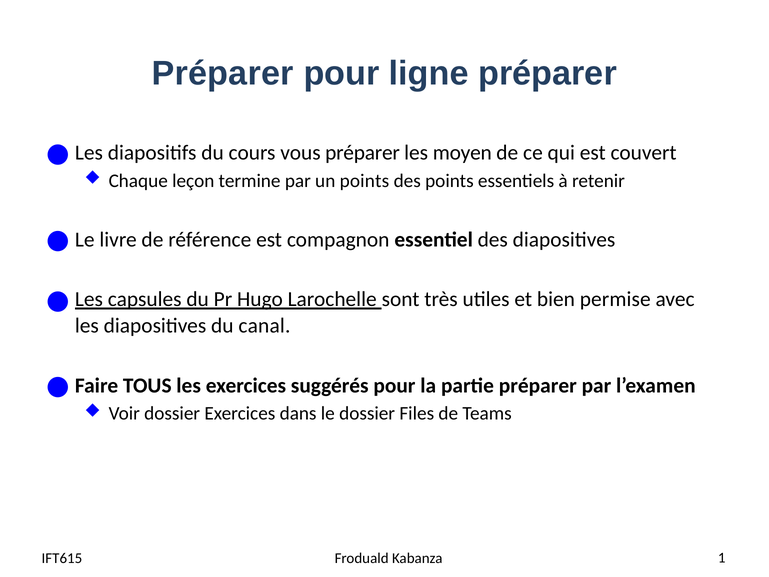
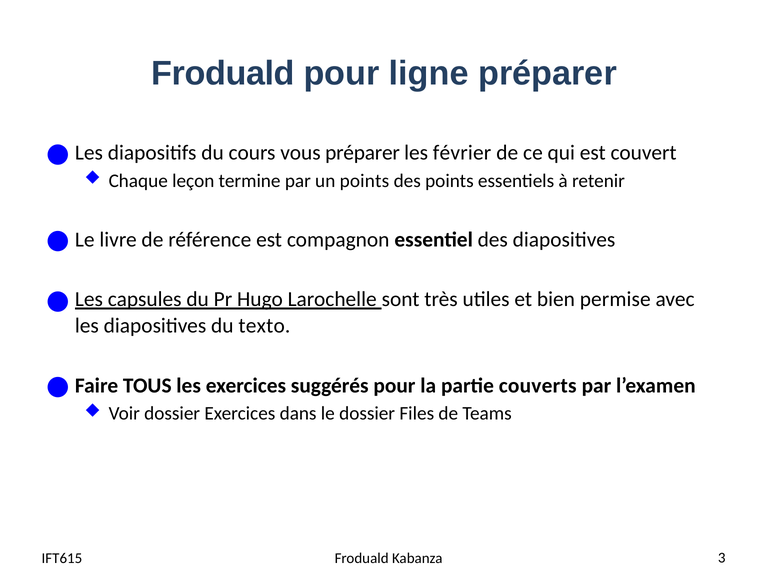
Préparer at (223, 74): Préparer -> Froduald
moyen: moyen -> février
canal: canal -> texto
partie préparer: préparer -> couverts
1: 1 -> 3
